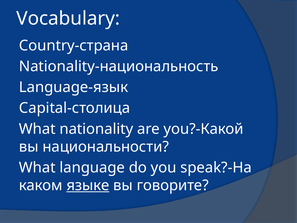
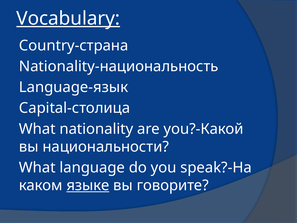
Vocabulary underline: none -> present
